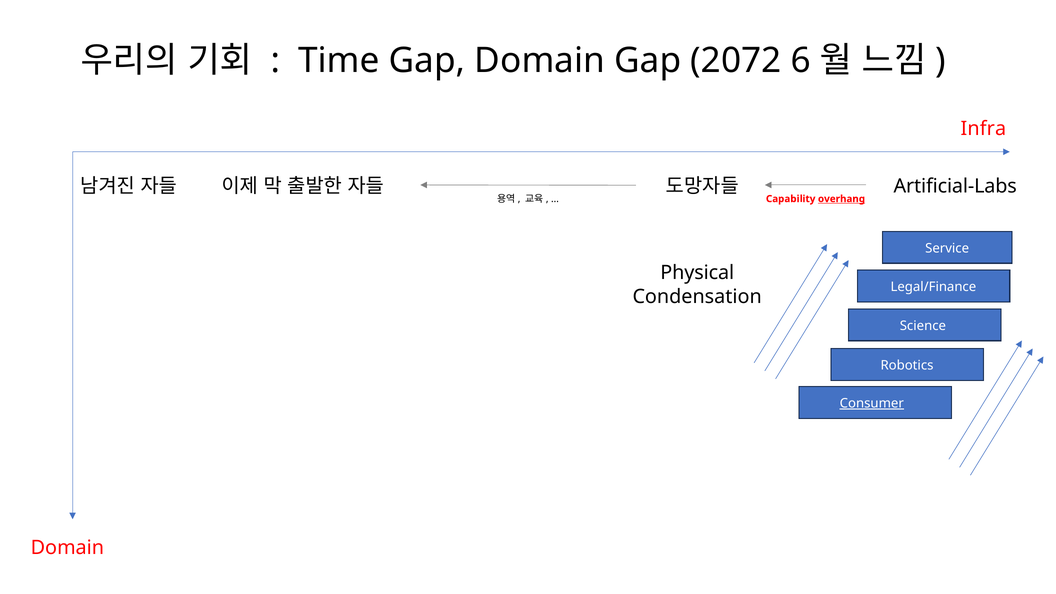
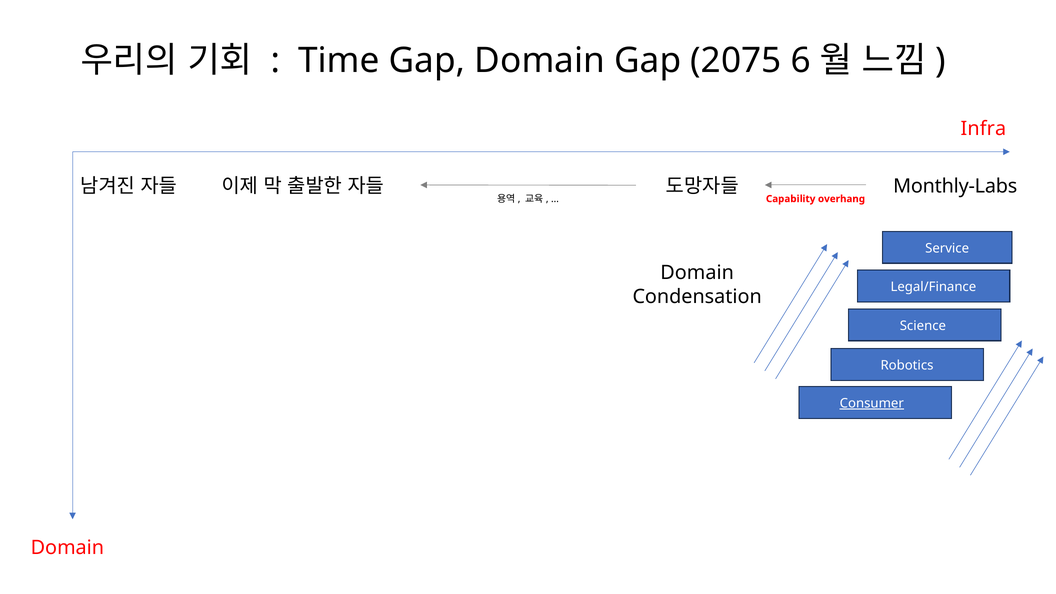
2072: 2072 -> 2075
Artificial-Labs: Artificial-Labs -> Monthly-Labs
overhang underline: present -> none
Physical at (697, 273): Physical -> Domain
